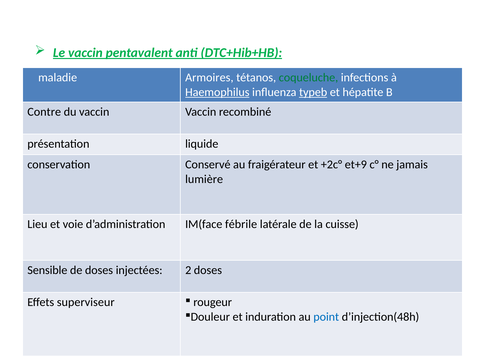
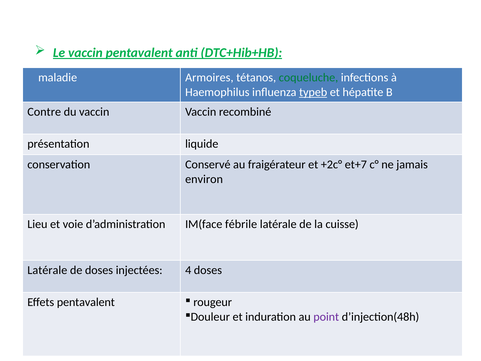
Haemophilus underline: present -> none
et+9: et+9 -> et+7
lumière: lumière -> environ
Sensible at (47, 270): Sensible -> Latérale
2: 2 -> 4
Effets superviseur: superviseur -> pentavalent
point colour: blue -> purple
